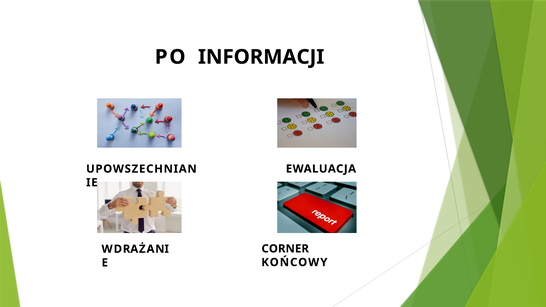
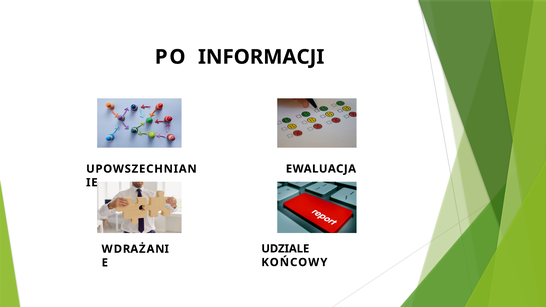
CORNER: CORNER -> UDZIALE
